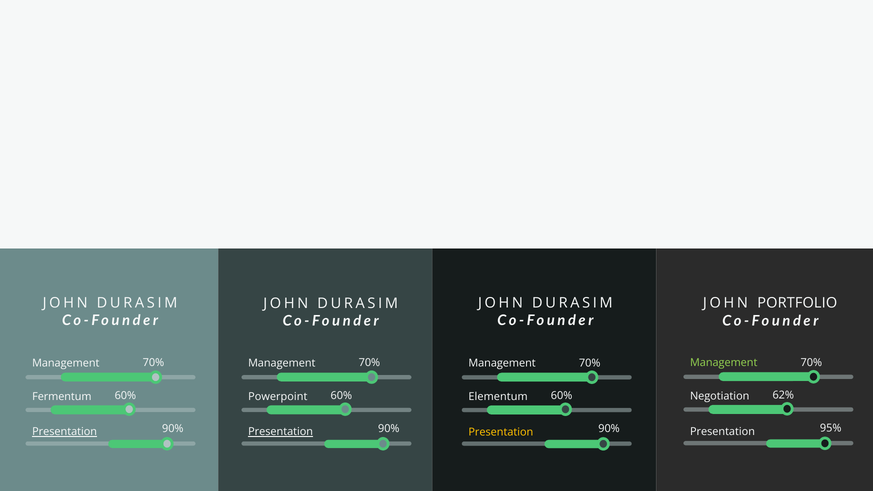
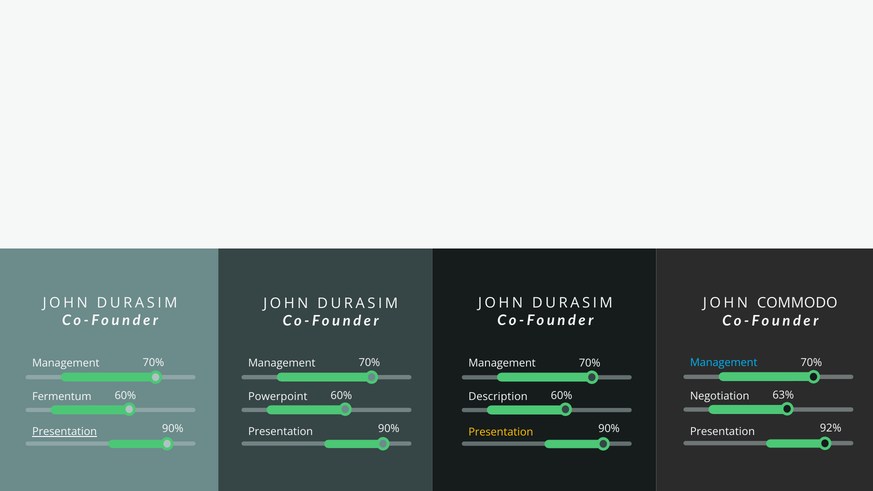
PORTFOLIO: PORTFOLIO -> COMMODO
Management at (724, 363) colour: light green -> light blue
62%: 62% -> 63%
Elementum: Elementum -> Description
95%: 95% -> 92%
Presentation at (281, 432) underline: present -> none
